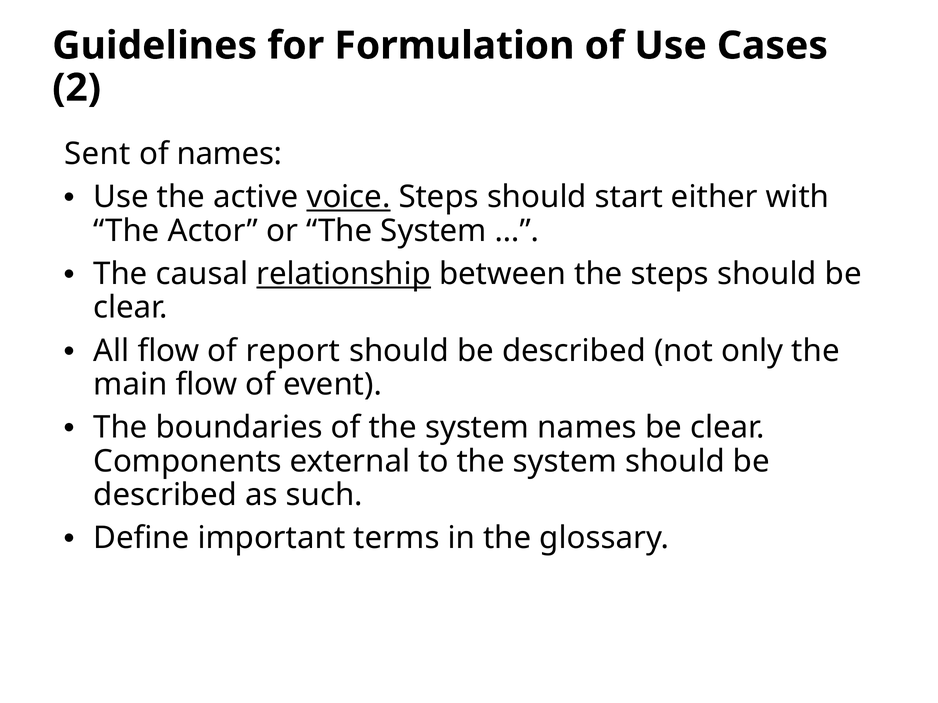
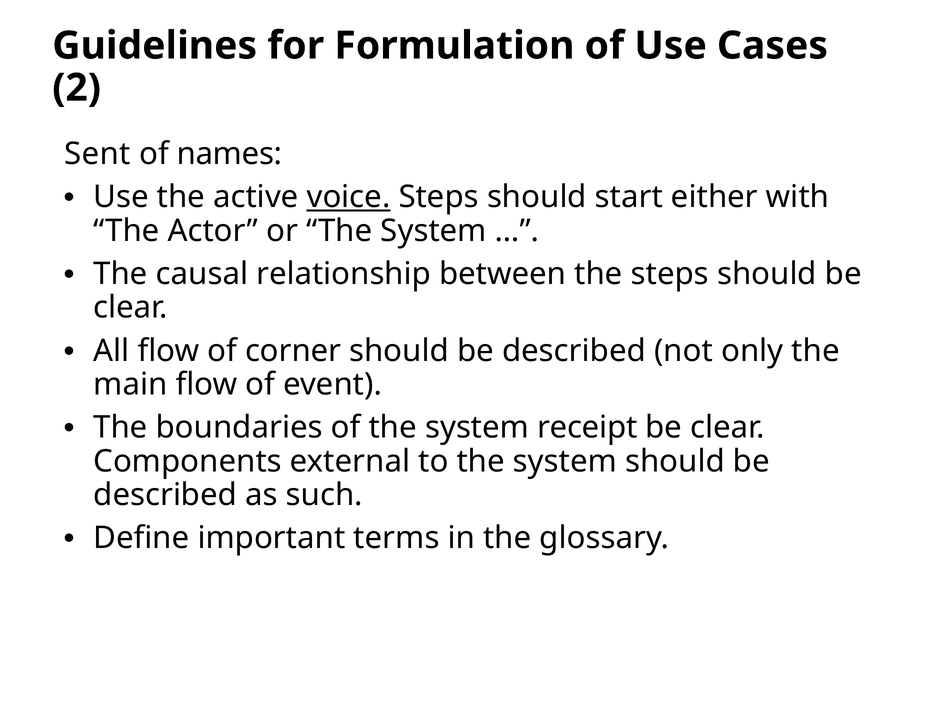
relationship underline: present -> none
report: report -> corner
system names: names -> receipt
